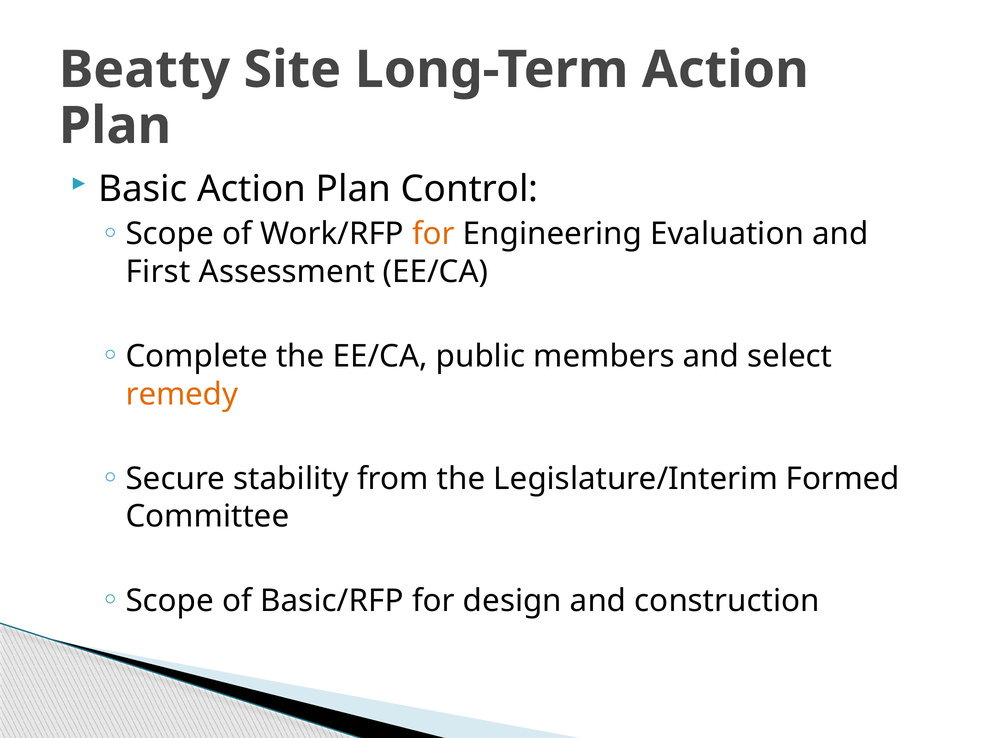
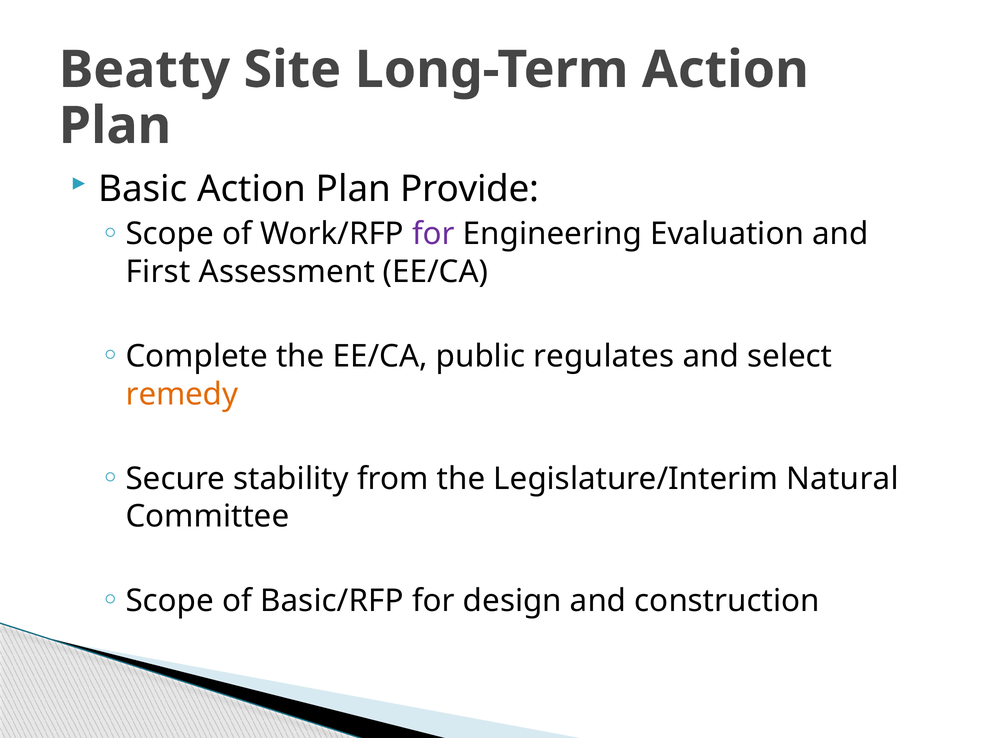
Control: Control -> Provide
for at (433, 234) colour: orange -> purple
members: members -> regulates
Formed: Formed -> Natural
